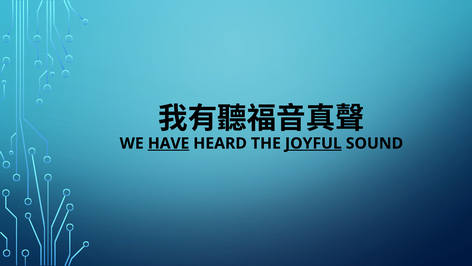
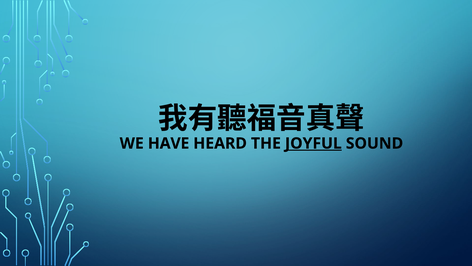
HAVE underline: present -> none
